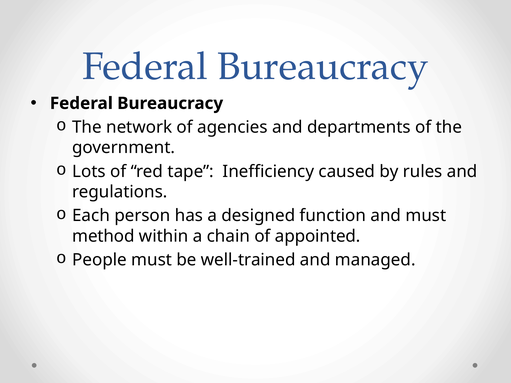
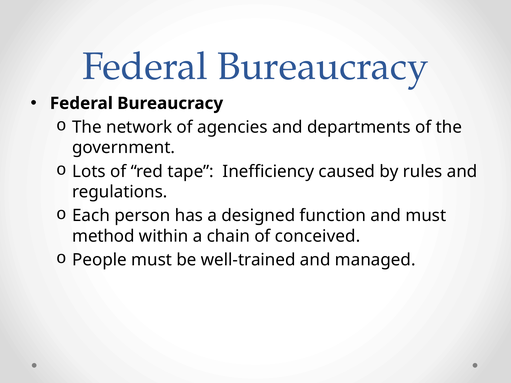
appointed: appointed -> conceived
